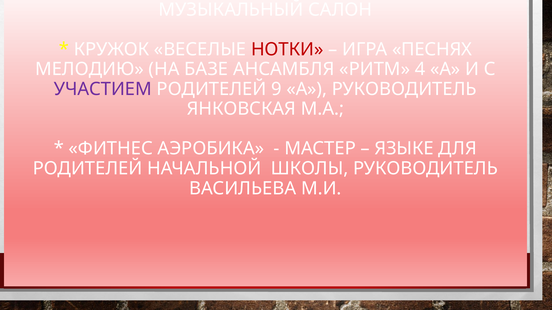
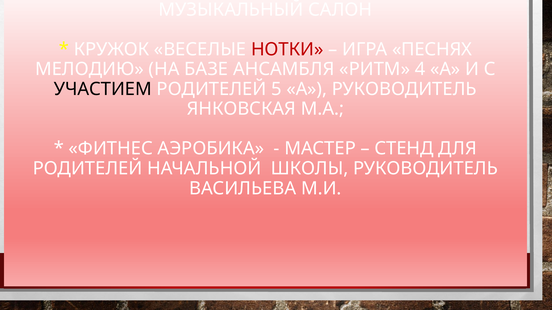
УЧАСТИЕМ colour: purple -> black
9: 9 -> 5
ЯЗЫКЕ: ЯЗЫКЕ -> СТЕНД
